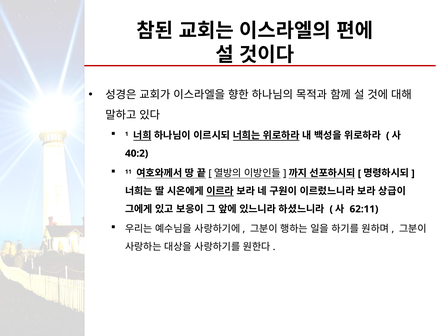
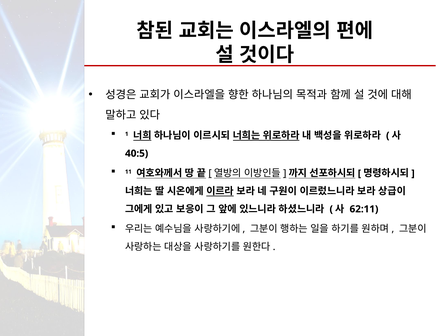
40:2: 40:2 -> 40:5
